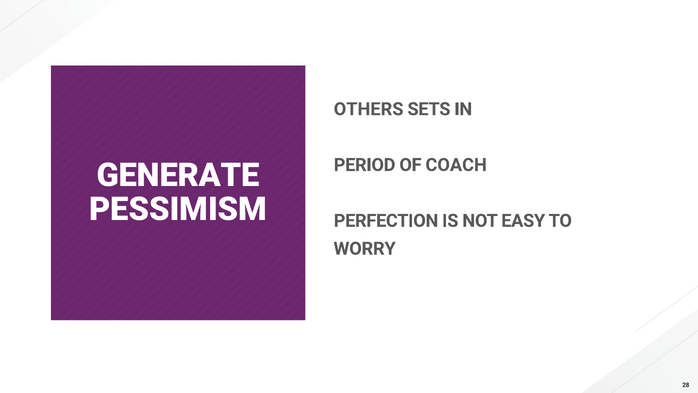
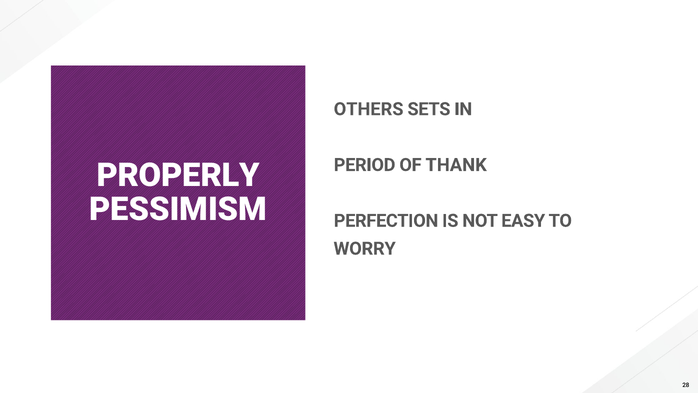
COACH: COACH -> THANK
GENERATE: GENERATE -> PROPERLY
